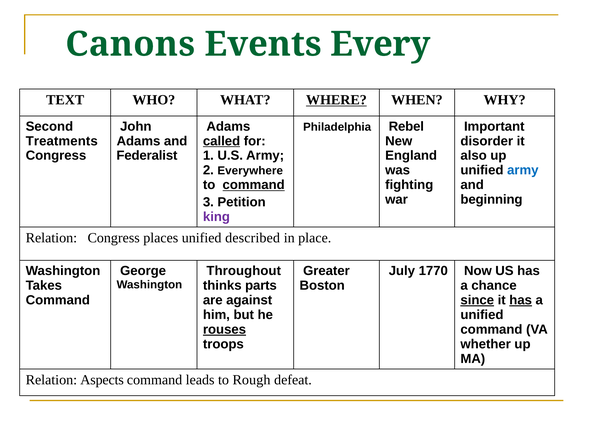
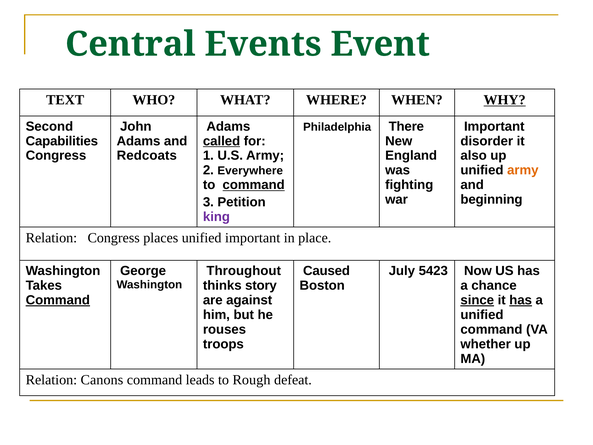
Canons: Canons -> Central
Every: Every -> Event
WHERE underline: present -> none
WHY underline: none -> present
Rebel: Rebel -> There
Treatments: Treatments -> Capabilities
Federalist: Federalist -> Redcoats
army at (523, 170) colour: blue -> orange
unified described: described -> important
Greater: Greater -> Caused
1770: 1770 -> 5423
parts: parts -> story
Command at (58, 300) underline: none -> present
rouses underline: present -> none
Aspects: Aspects -> Canons
